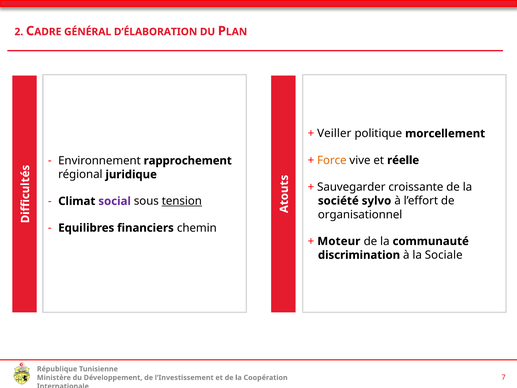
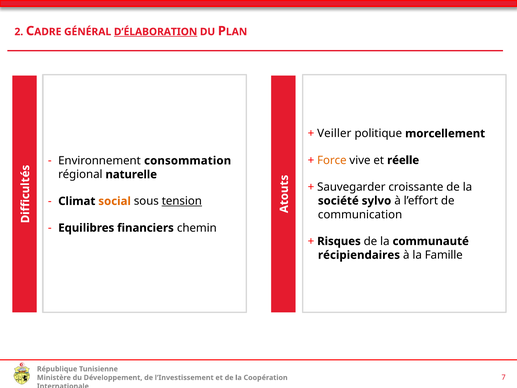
D’ÉLABORATION underline: none -> present
rapprochement: rapprochement -> consommation
juridique: juridique -> naturelle
social colour: purple -> orange
organisationnel: organisationnel -> communication
Moteur: Moteur -> Risques
discrimination: discrimination -> récipiendaires
Sociale: Sociale -> Famille
